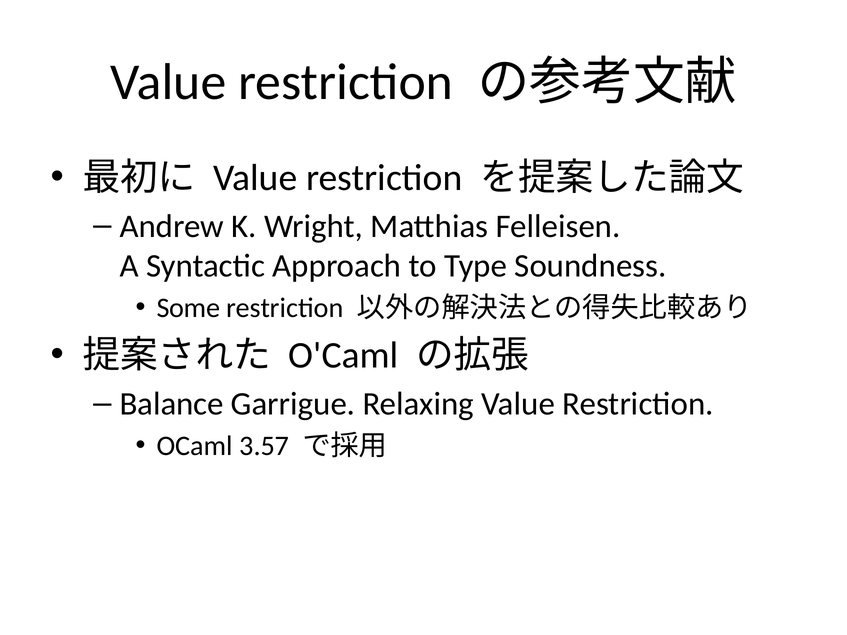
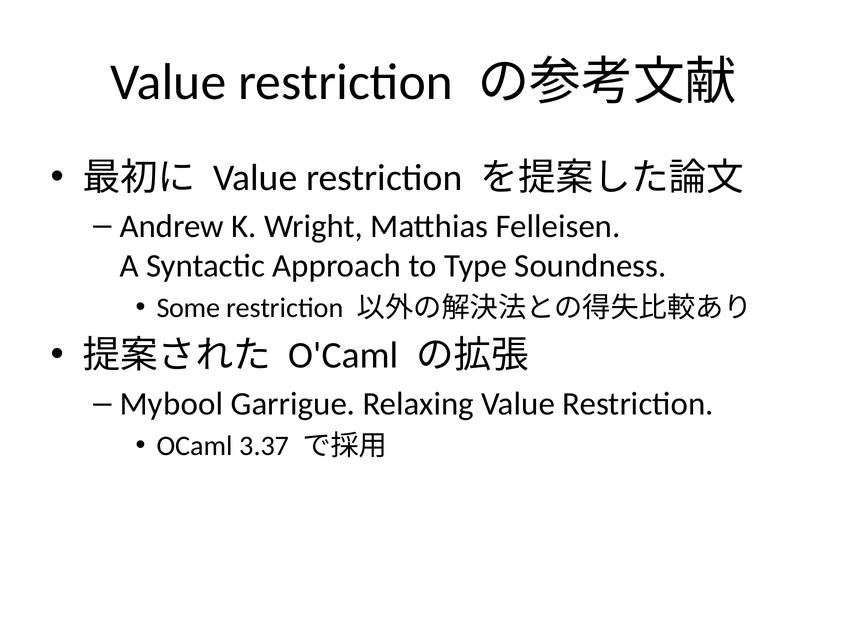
Balance: Balance -> Mybool
3.57: 3.57 -> 3.37
